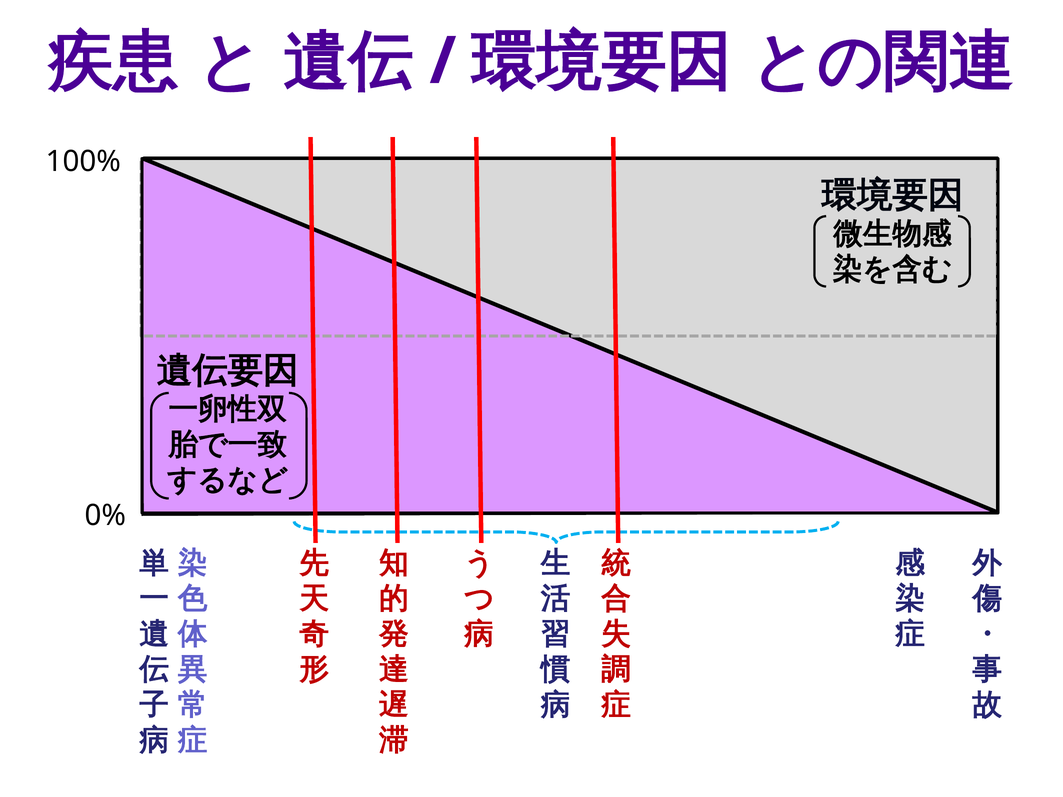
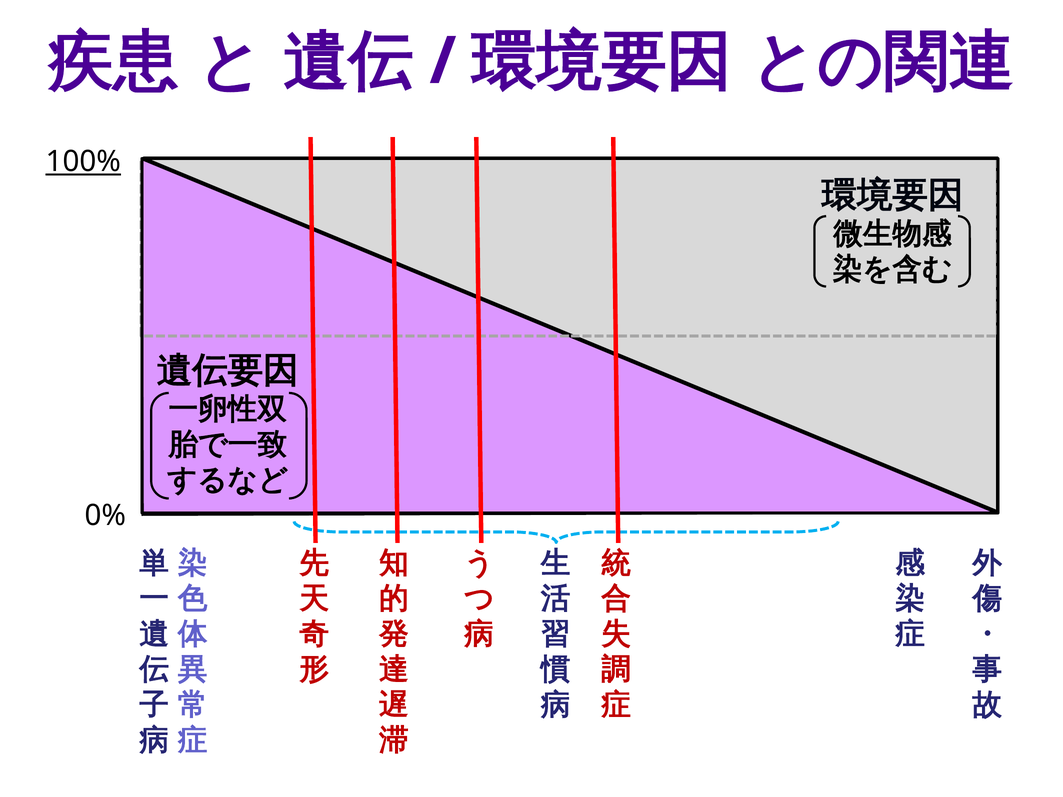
100% underline: none -> present
